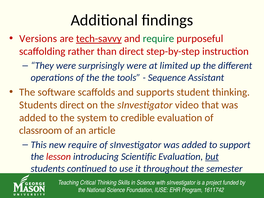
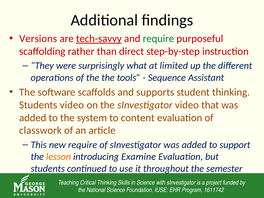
surprisingly were: were -> what
Students direct: direct -> video
credible: credible -> content
classroom: classroom -> classwork
lesson colour: red -> orange
Scientific: Scientific -> Examine
but underline: present -> none
